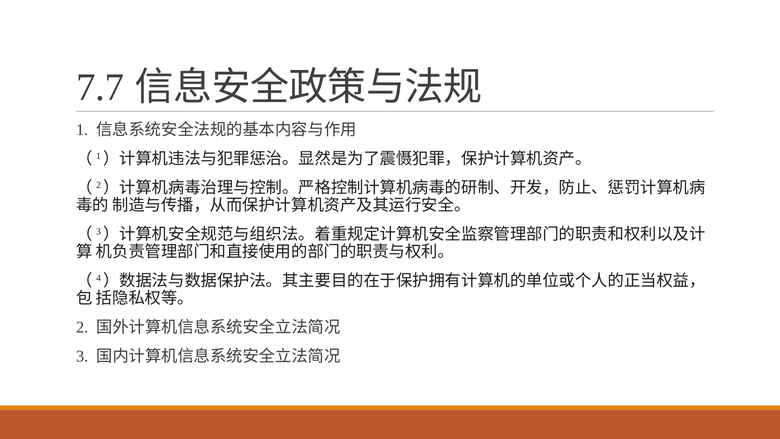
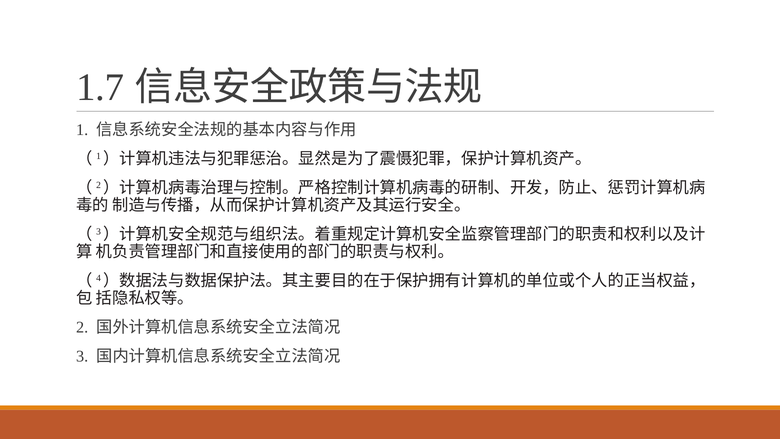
7.7: 7.7 -> 1.7
